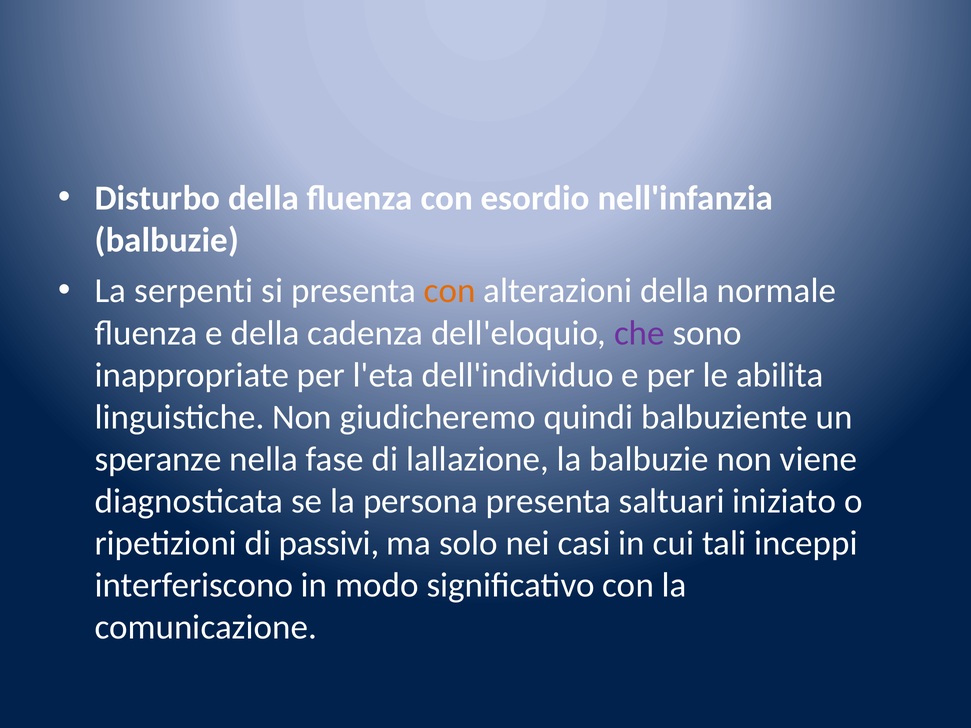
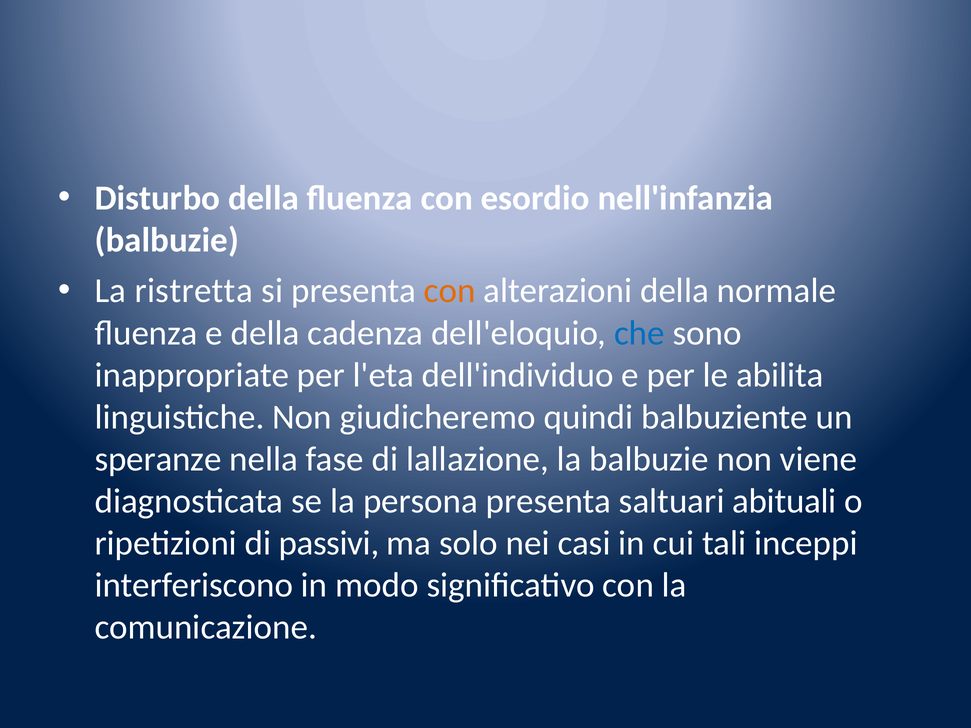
serpenti: serpenti -> ristretta
che colour: purple -> blue
iniziato: iniziato -> abituali
